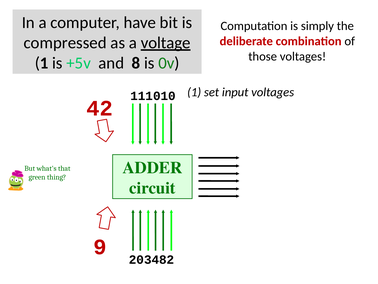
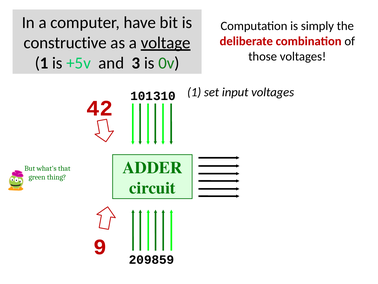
compressed: compressed -> constructive
8: 8 -> 3
111010: 111010 -> 101310
203482: 203482 -> 209859
